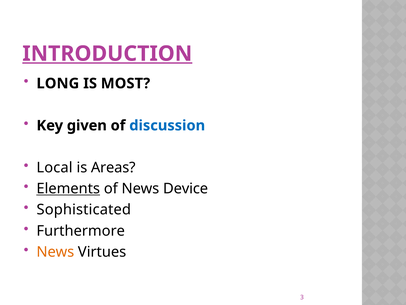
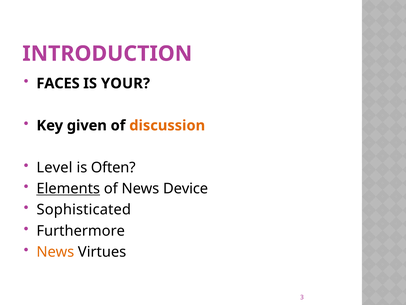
INTRODUCTION underline: present -> none
LONG: LONG -> FACES
MOST: MOST -> YOUR
discussion colour: blue -> orange
Local: Local -> Level
Areas: Areas -> Often
